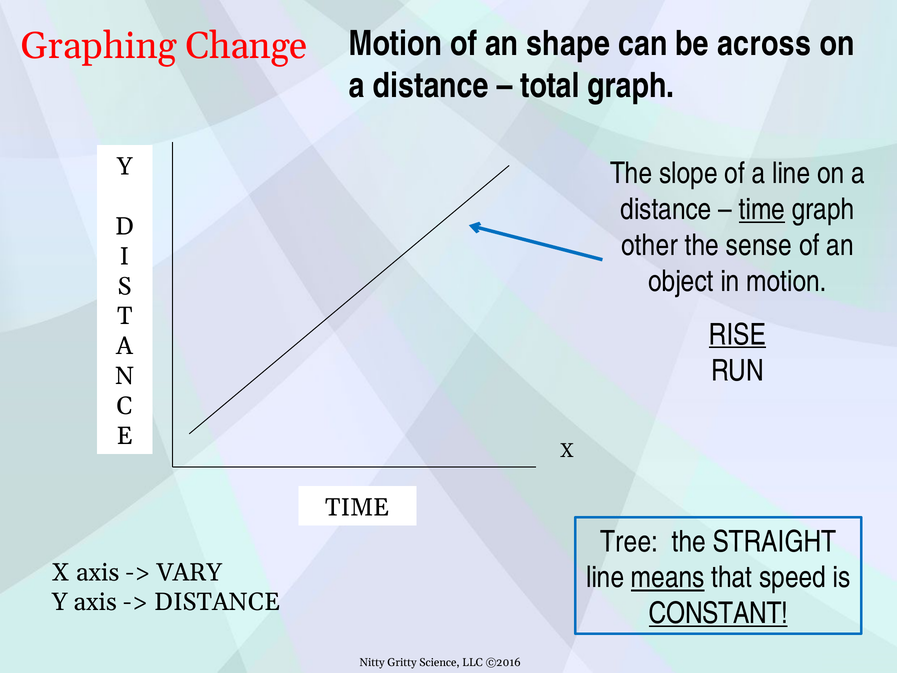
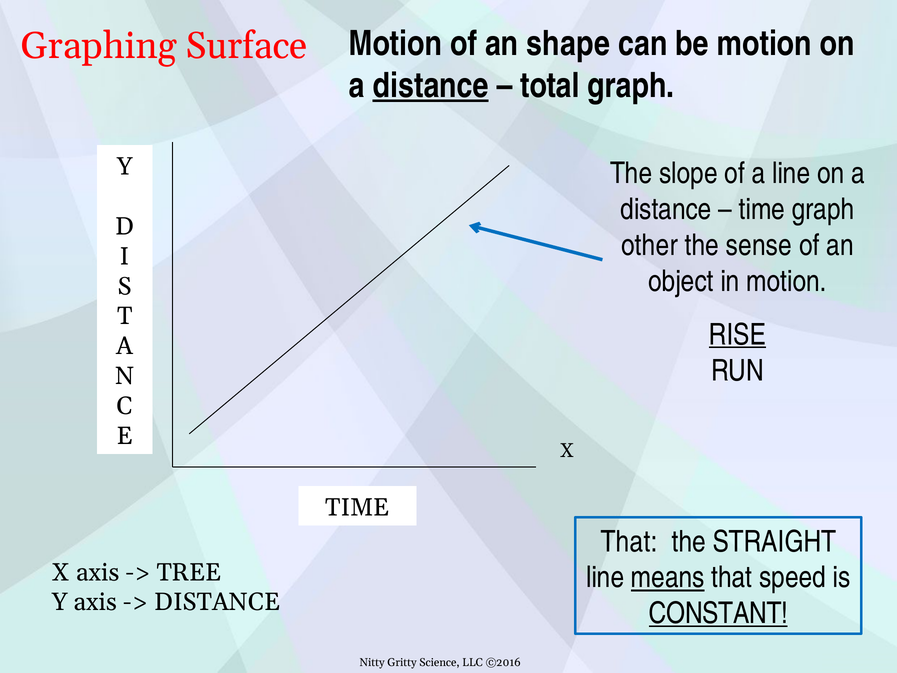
Change: Change -> Surface
be across: across -> motion
distance at (431, 86) underline: none -> present
time at (762, 209) underline: present -> none
Tree at (629, 541): Tree -> That
VARY: VARY -> TREE
